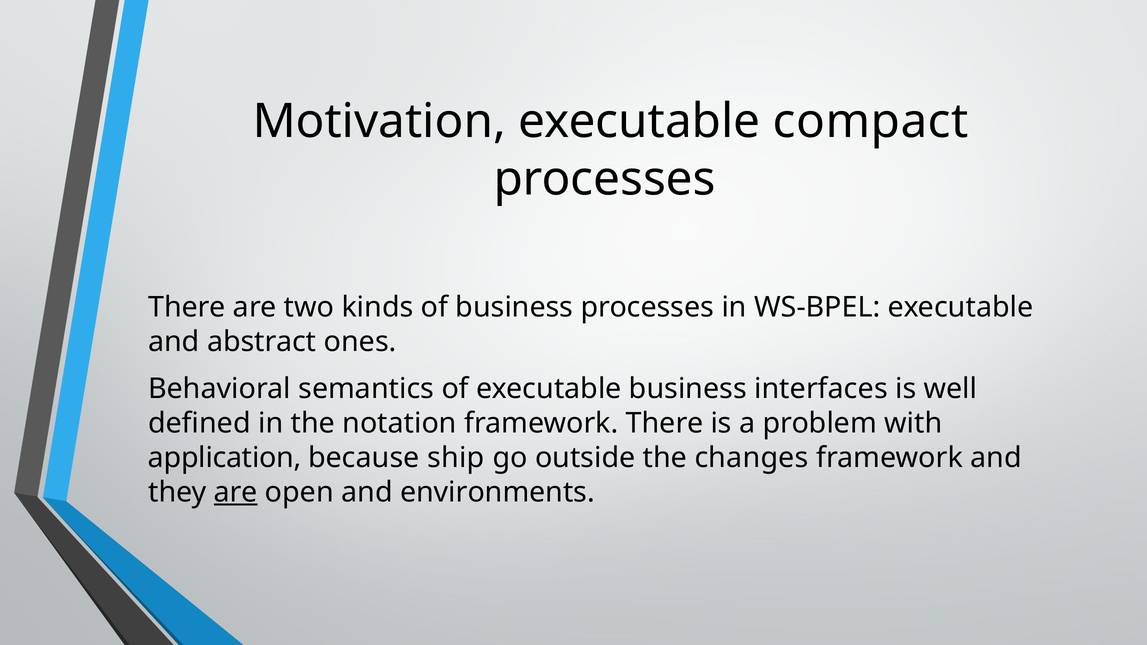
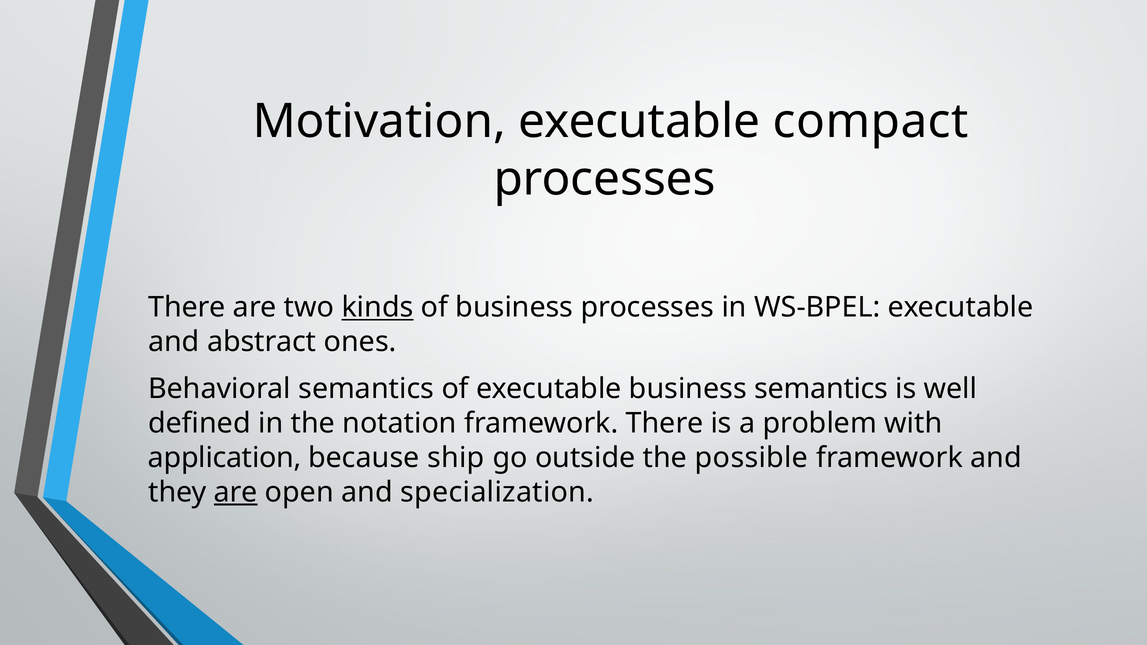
kinds underline: none -> present
business interfaces: interfaces -> semantics
changes: changes -> possible
environments: environments -> specialization
